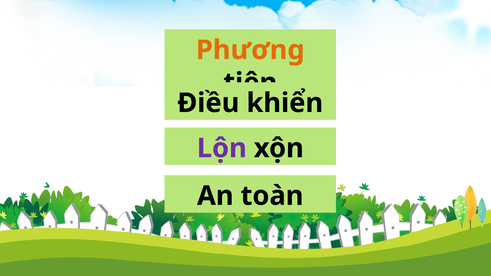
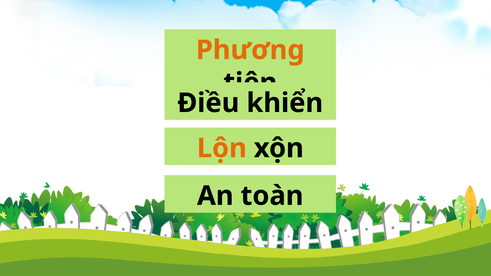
Lộn colour: purple -> orange
